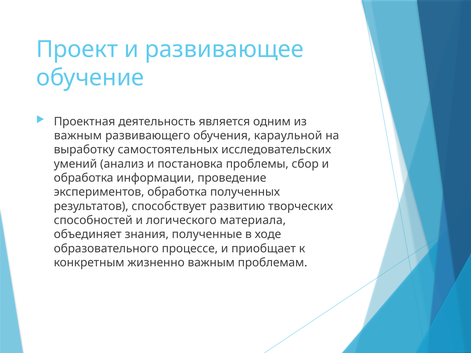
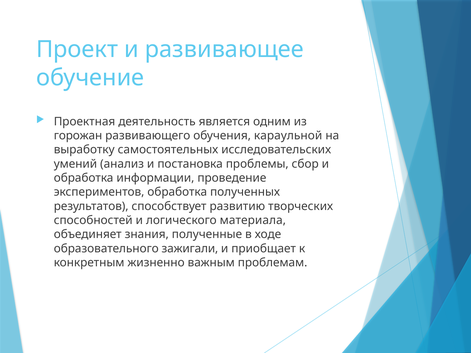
важным at (78, 136): важным -> горожан
процессе: процессе -> зажигали
